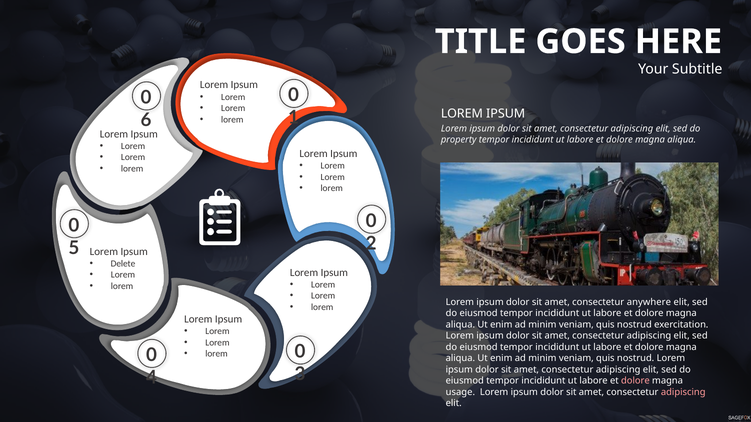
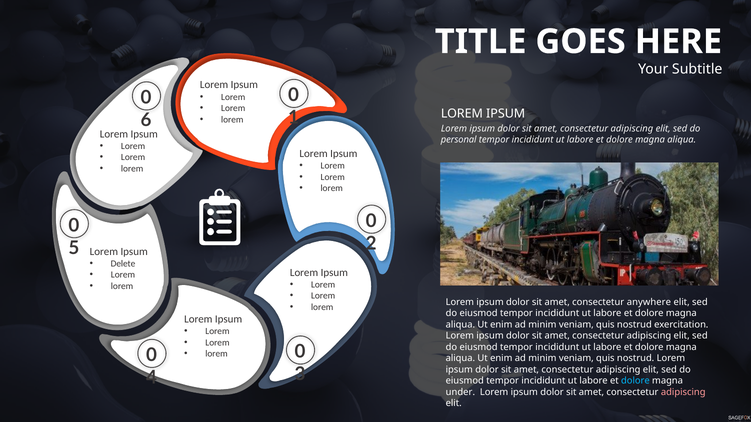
property: property -> personal
dolore at (635, 381) colour: pink -> light blue
usage: usage -> under
